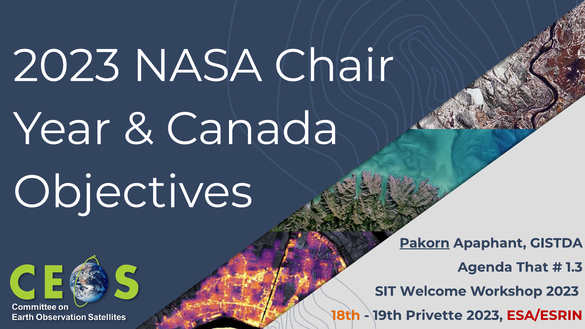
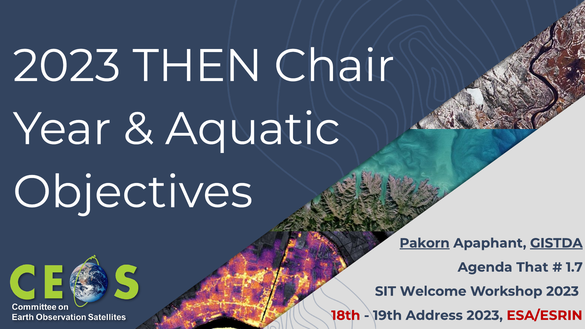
NASA: NASA -> THEN
Canada: Canada -> Aquatic
GISTDA underline: none -> present
1.3: 1.3 -> 1.7
18th colour: orange -> red
Privette: Privette -> Address
